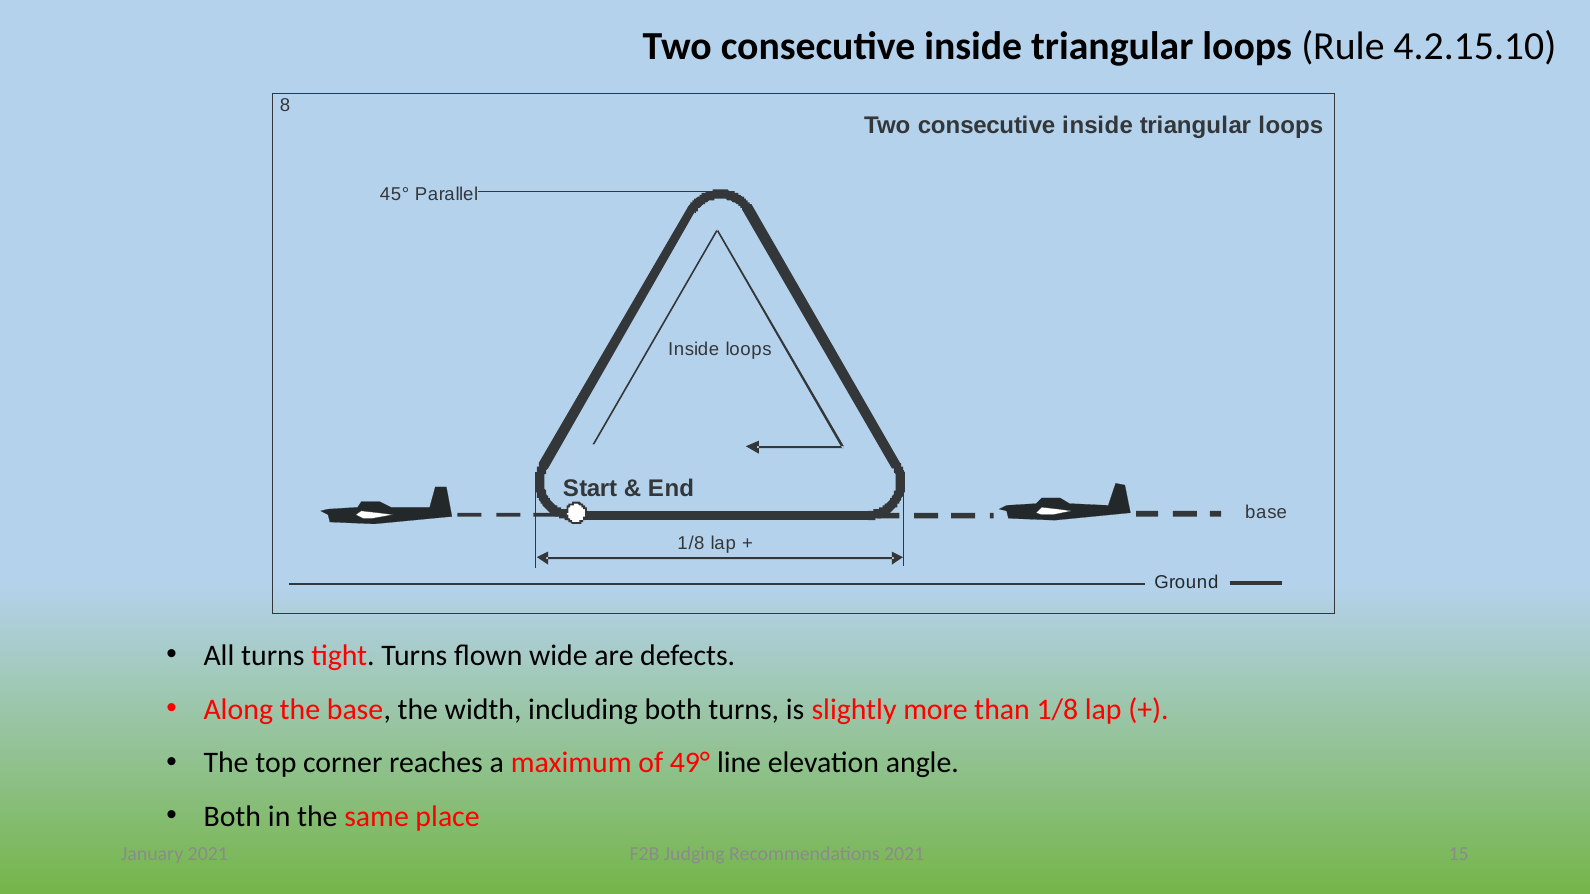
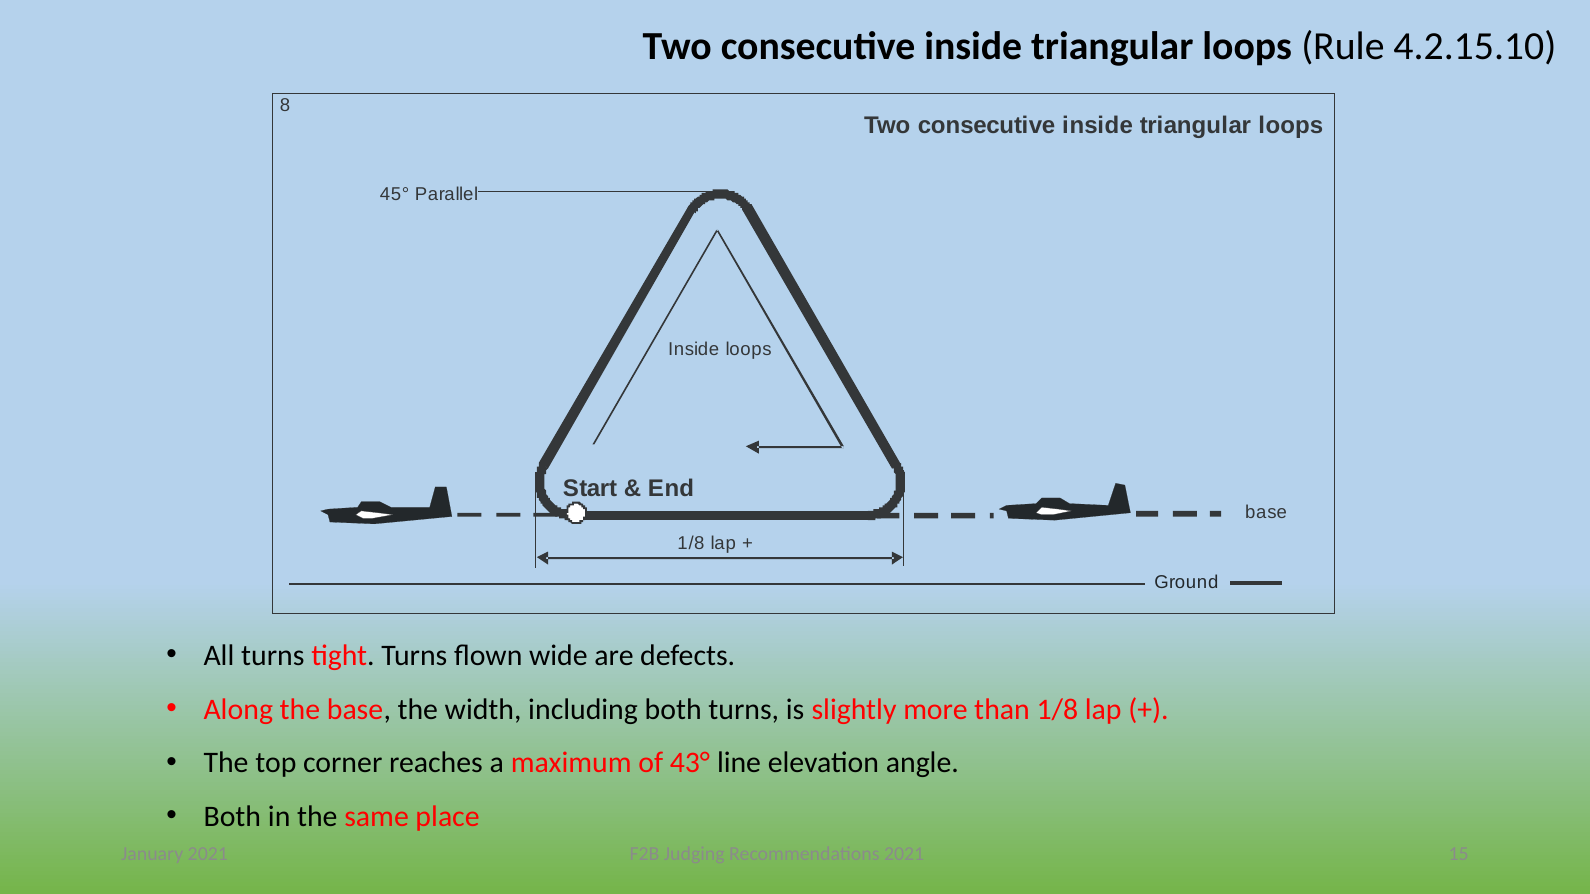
49°: 49° -> 43°
